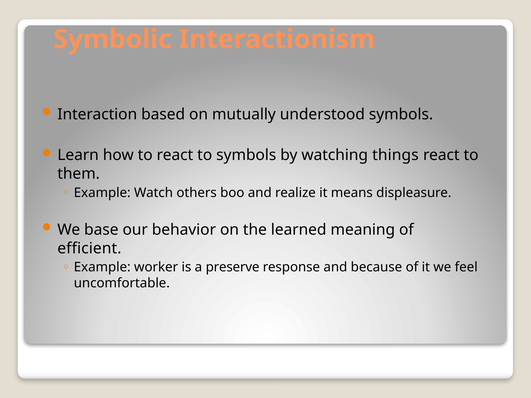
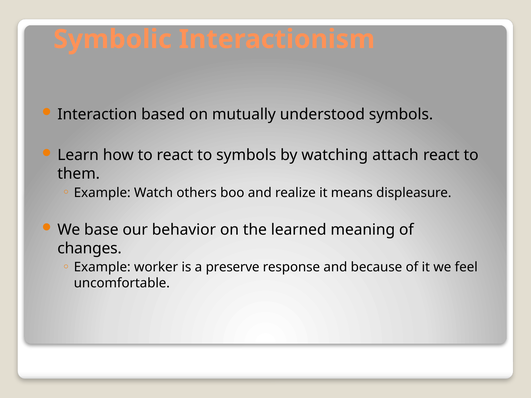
things: things -> attach
efficient: efficient -> changes
